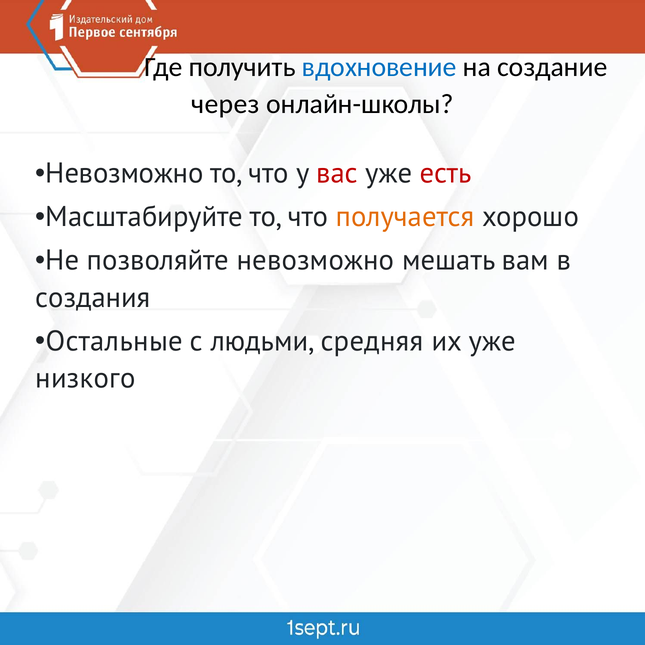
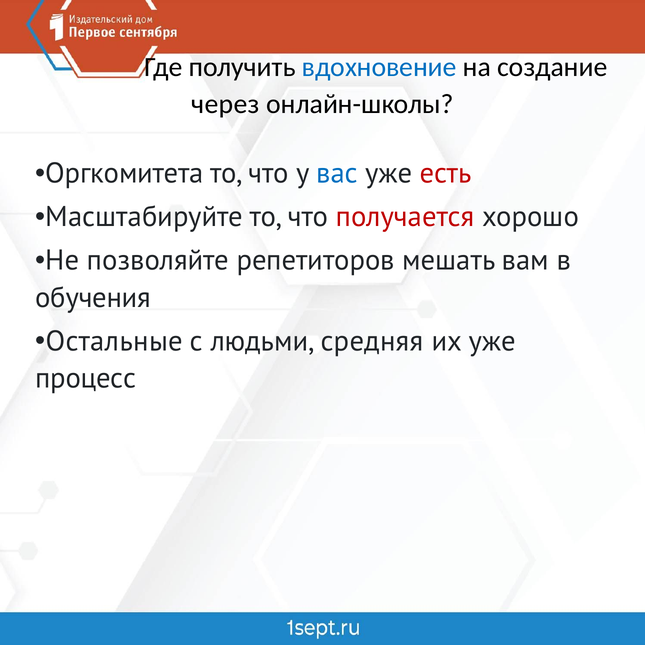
Невозможно at (124, 173): Невозможно -> Оргкомитета
вас colour: red -> blue
получается colour: orange -> red
позволяйте невозможно: невозможно -> репетиторов
создания: создания -> обучения
низкого: низкого -> процесс
